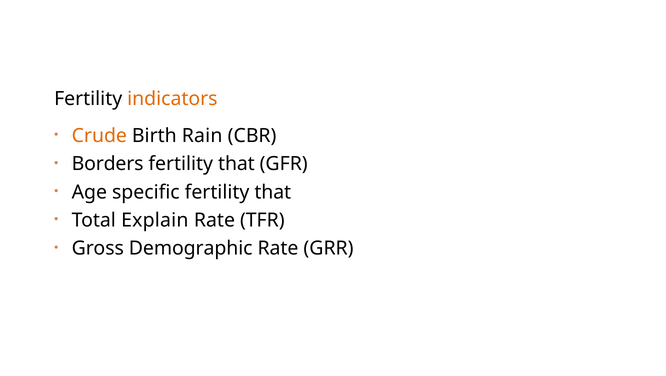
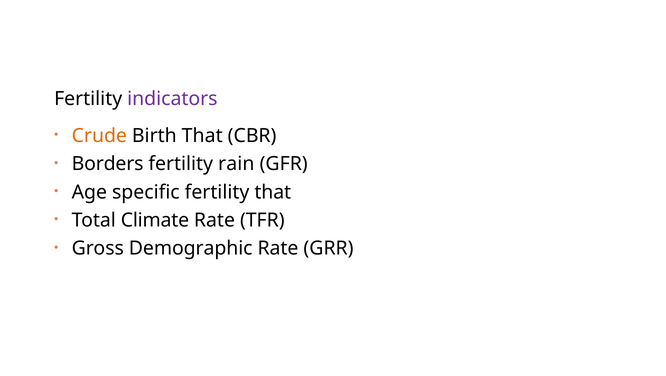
indicators colour: orange -> purple
Birth Rain: Rain -> That
that at (236, 164): that -> rain
Explain: Explain -> Climate
